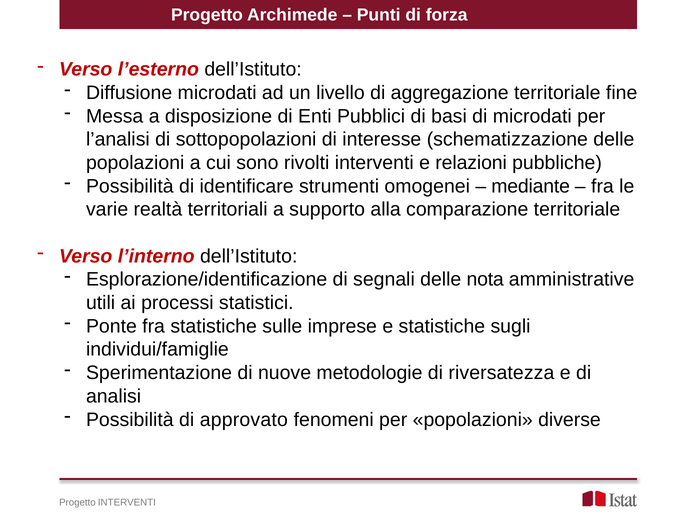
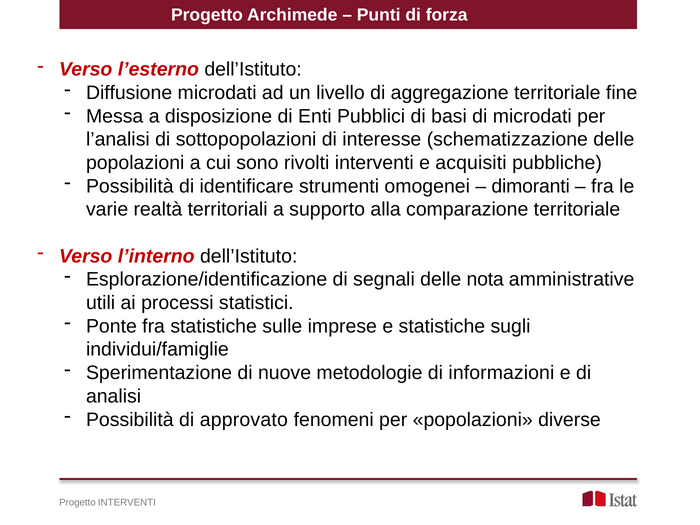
relazioni: relazioni -> acquisiti
mediante: mediante -> dimoranti
riversatezza: riversatezza -> informazioni
